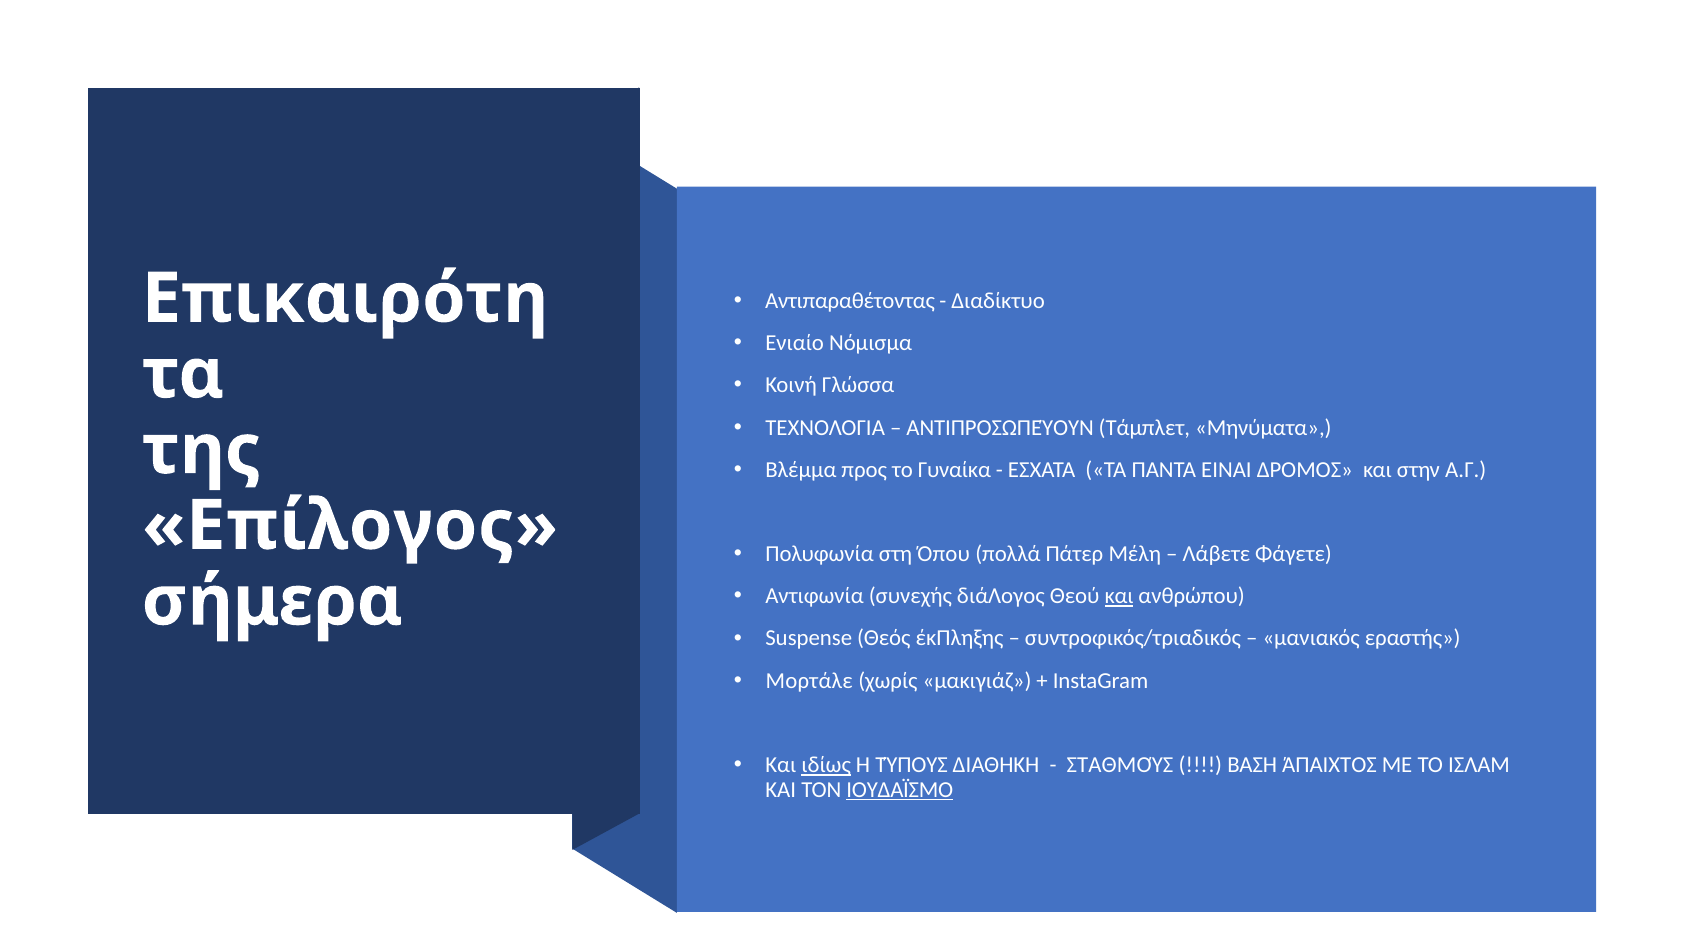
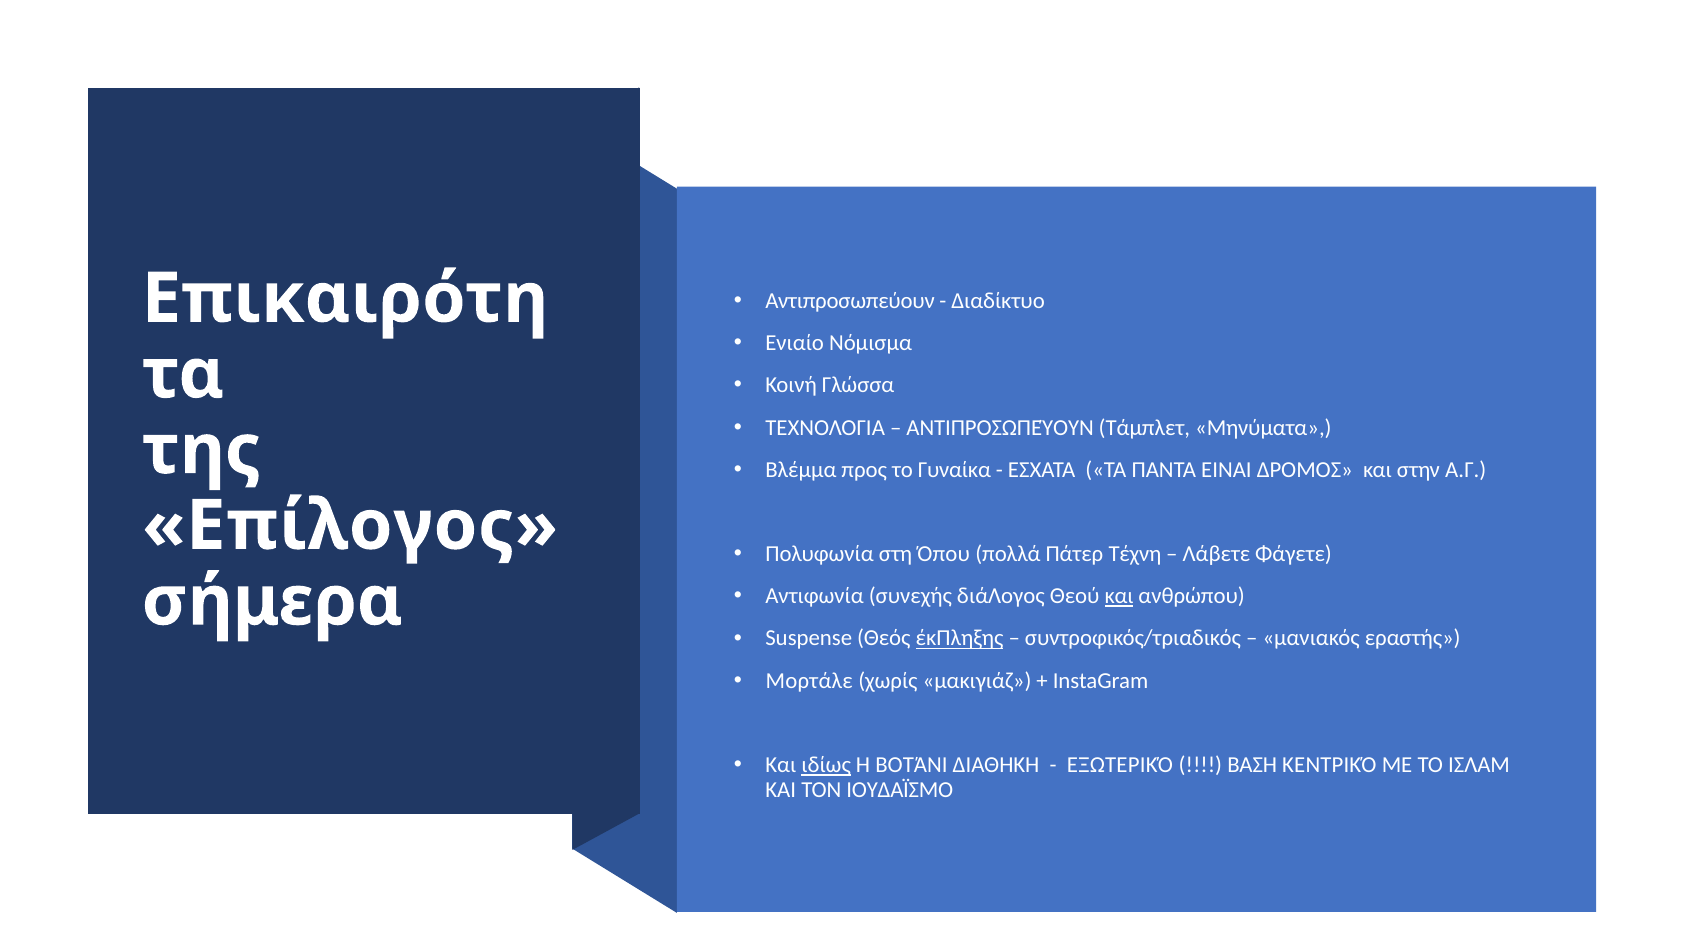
Αντιπαραθέτοντας at (850, 301): Αντιπαραθέτοντας -> Αντιπροσωπεύουν
Μέλη: Μέλη -> Τέχνη
έκΠληξης underline: none -> present
ΤΎΠΟΥΣ: ΤΎΠΟΥΣ -> ΒΟΤΆΝΙ
ΣΤΑΘΜΟΎΣ: ΣΤΑΘΜΟΎΣ -> ΕΞΩΤΕΡΙΚΌ
ΆΠΑΙΧΤΟΣ: ΆΠΑΙΧΤΟΣ -> ΚΕΝΤΡΙΚΌ
ΙΟΥΔΑΪΣΜΟ underline: present -> none
